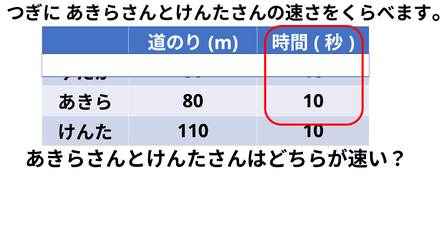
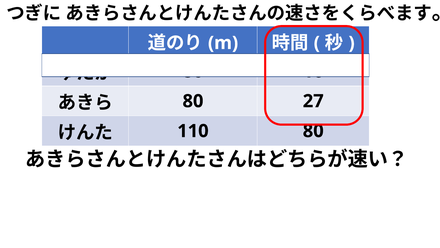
80 10: 10 -> 27
110 10: 10 -> 80
